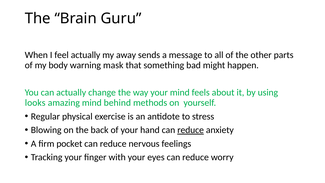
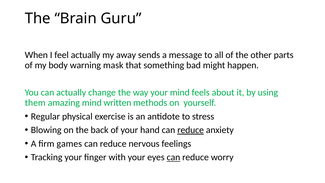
looks: looks -> them
behind: behind -> written
pocket: pocket -> games
can at (173, 157) underline: none -> present
